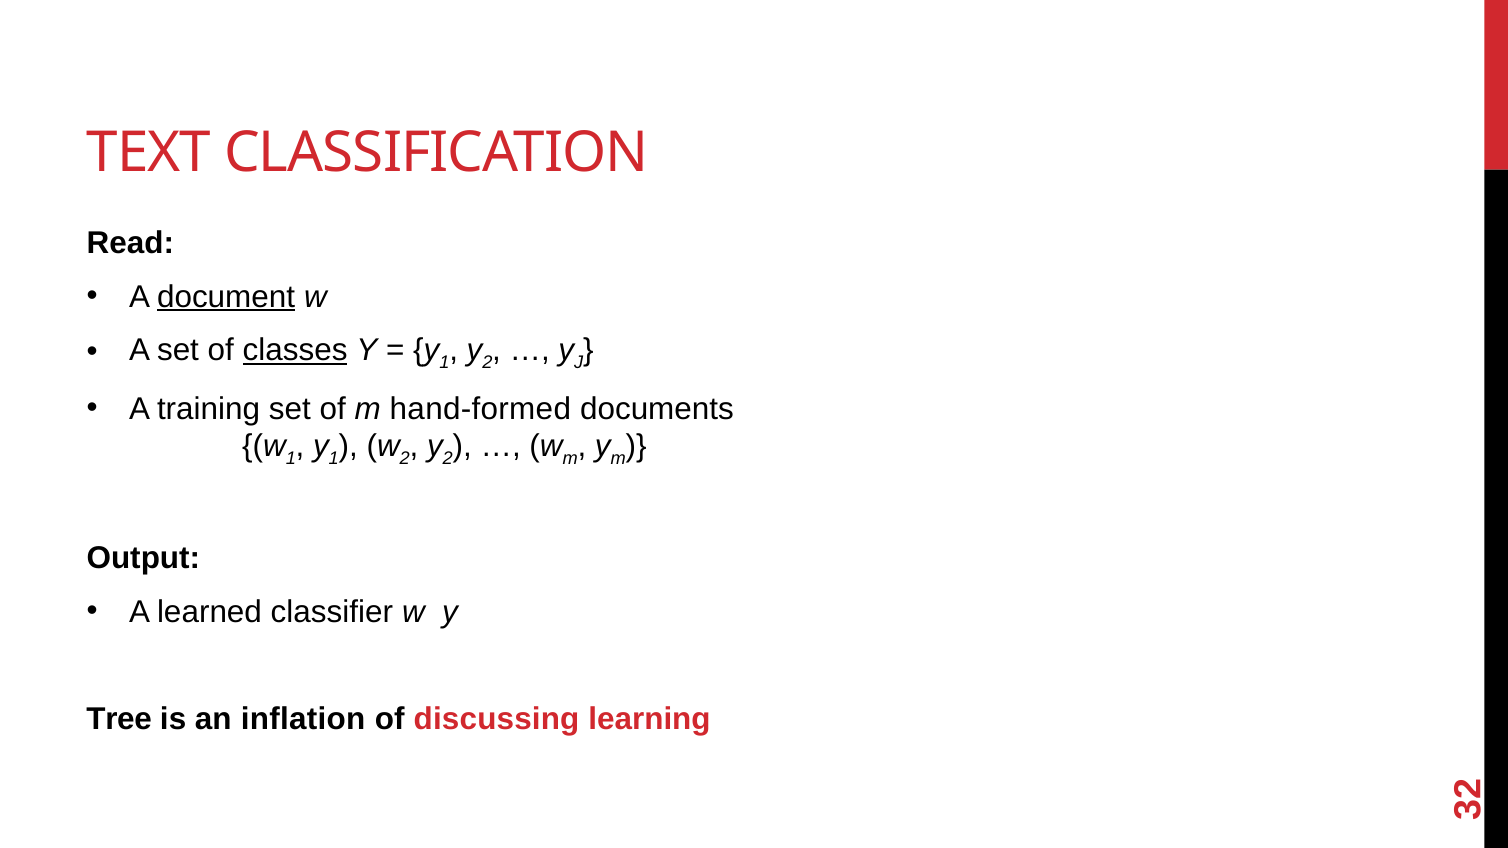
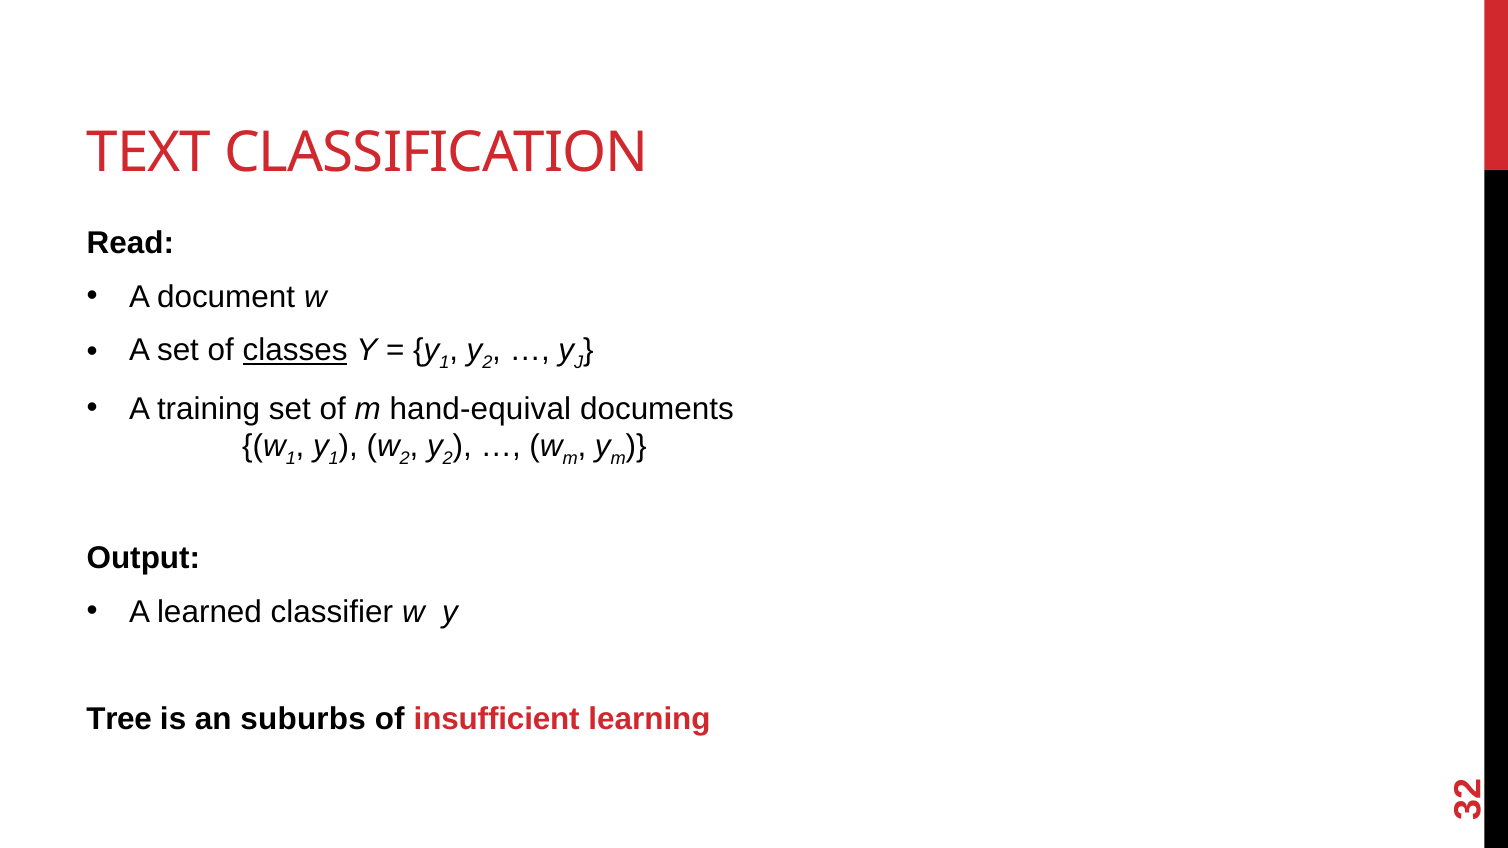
document underline: present -> none
hand-formed: hand-formed -> hand-equival
inflation: inflation -> suburbs
discussing: discussing -> insufficient
